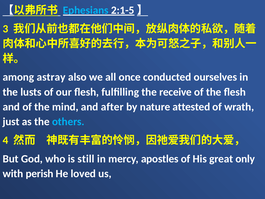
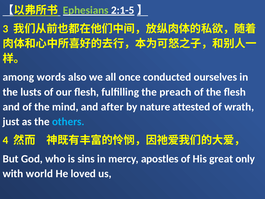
Ephesians colour: light blue -> light green
astray: astray -> words
receive: receive -> preach
still: still -> sins
perish: perish -> world
